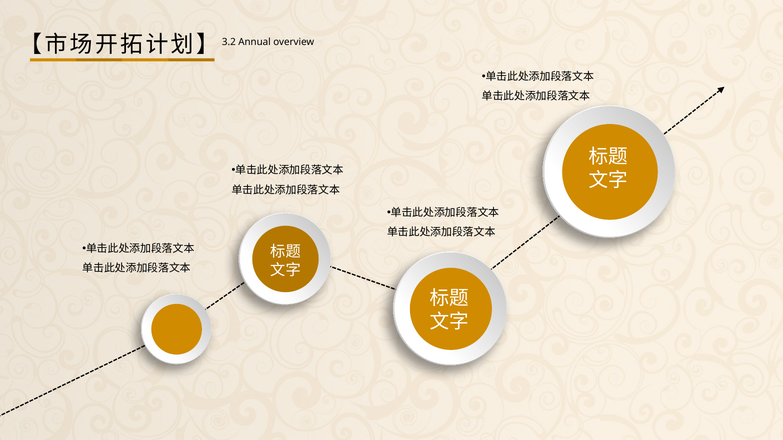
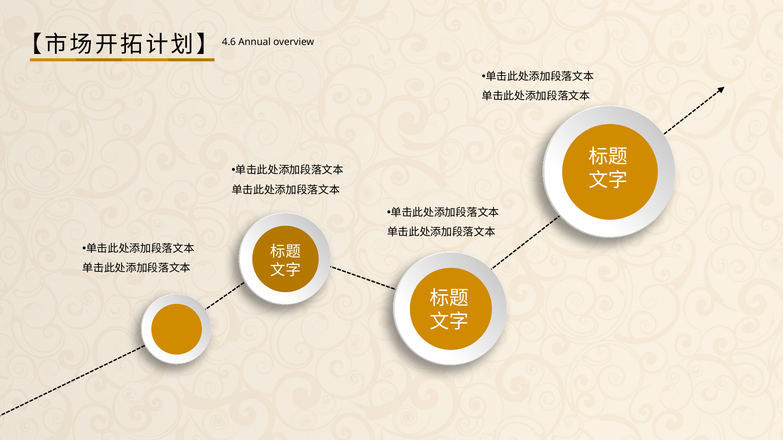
3.2: 3.2 -> 4.6
